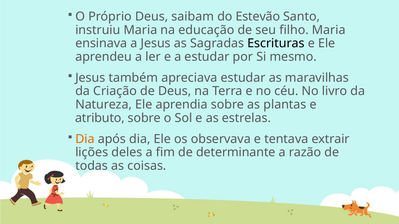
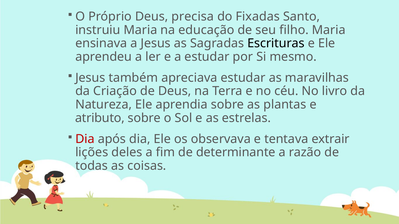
saibam: saibam -> precisa
Estevão: Estevão -> Fixadas
Dia at (85, 139) colour: orange -> red
